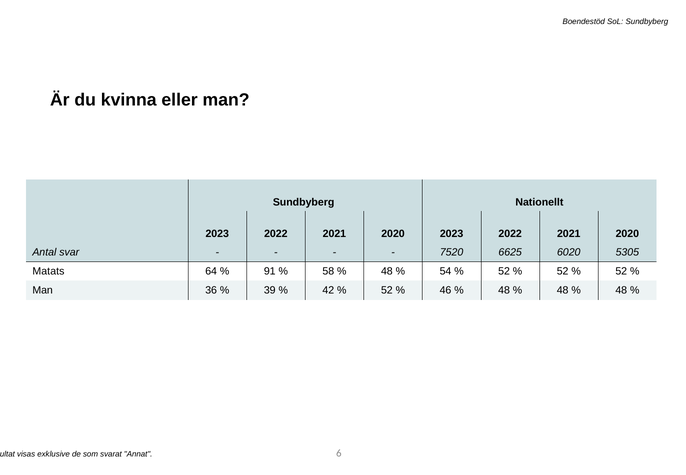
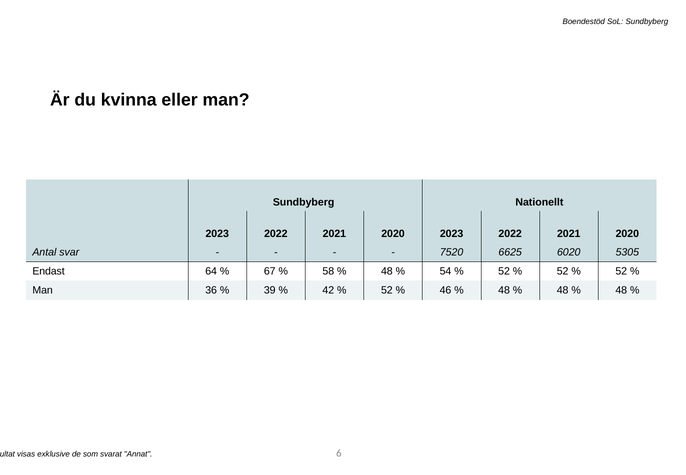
Matats: Matats -> Endast
91: 91 -> 67
